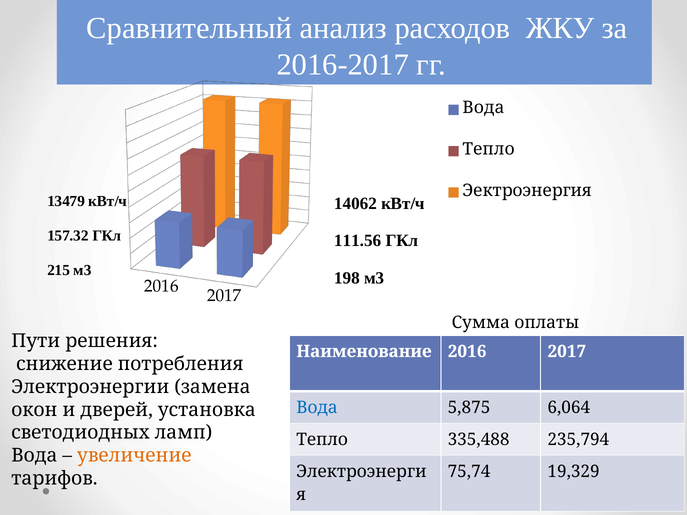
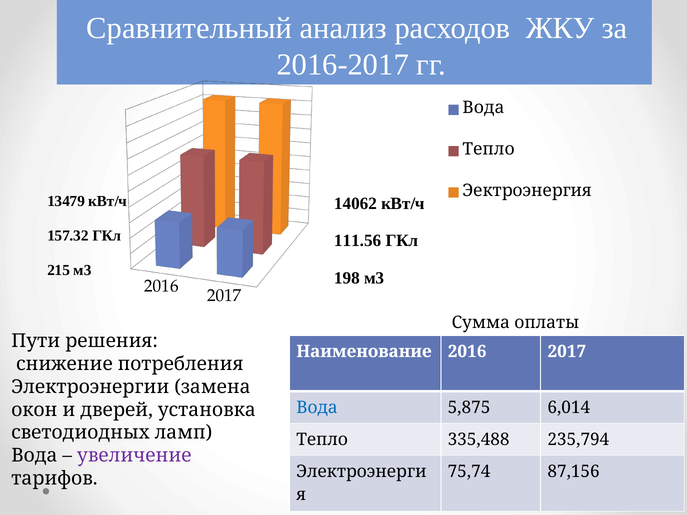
6,064: 6,064 -> 6,014
увеличение colour: orange -> purple
19,329: 19,329 -> 87,156
